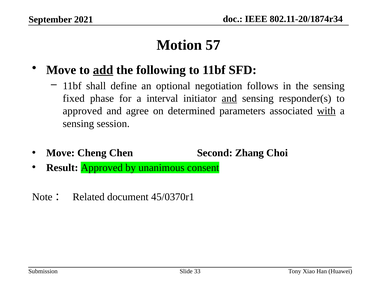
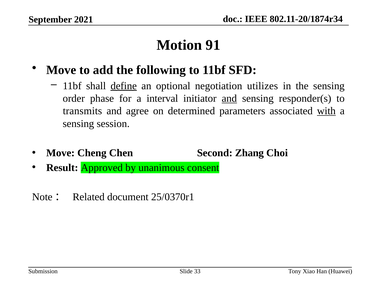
57: 57 -> 91
add underline: present -> none
define underline: none -> present
follows: follows -> utilizes
fixed: fixed -> order
approved at (82, 111): approved -> transmits
45/0370r1: 45/0370r1 -> 25/0370r1
